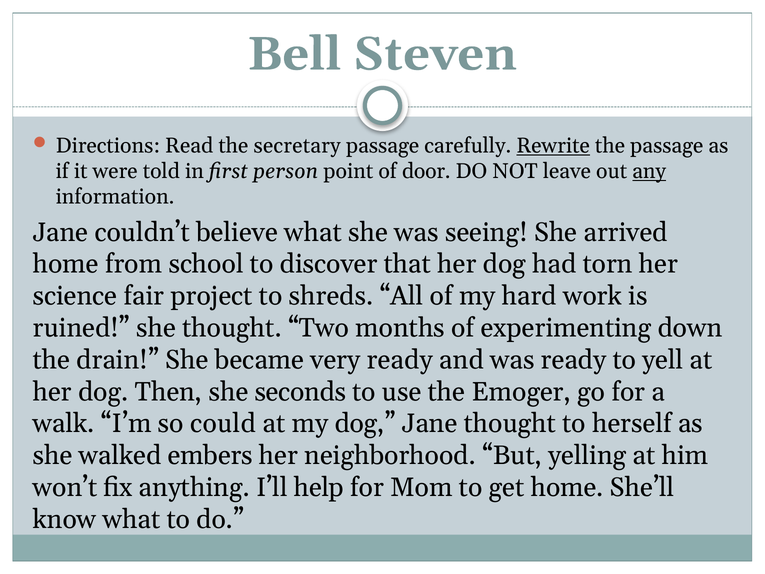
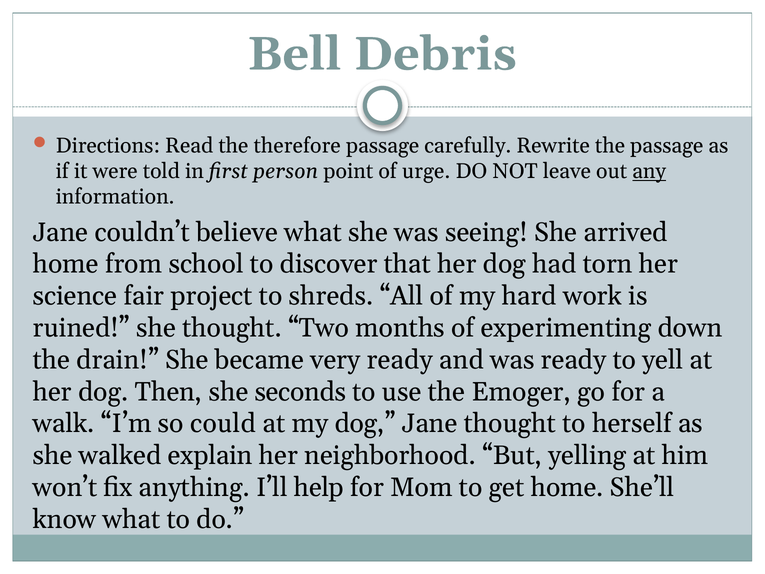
Steven: Steven -> Debris
secretary: secretary -> therefore
Rewrite underline: present -> none
door: door -> urge
embers: embers -> explain
